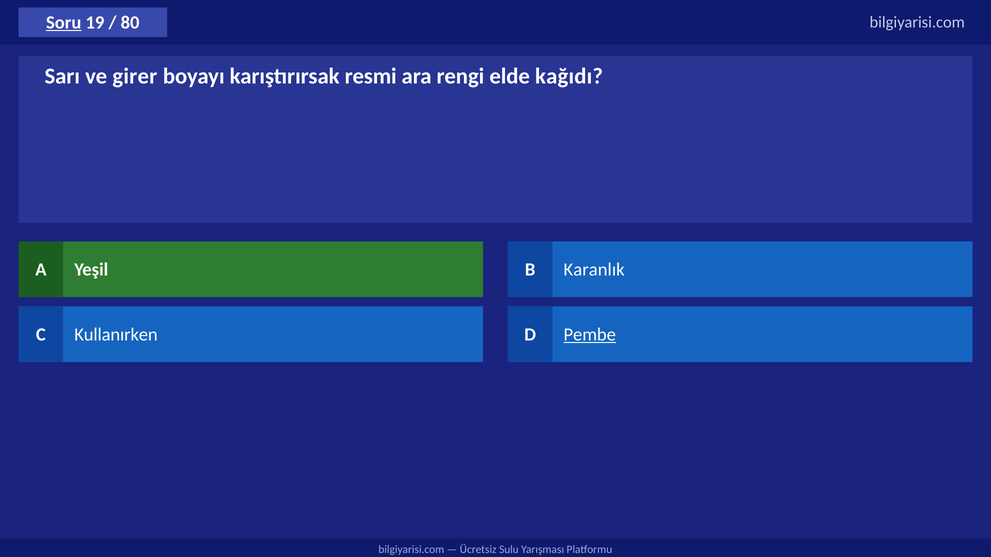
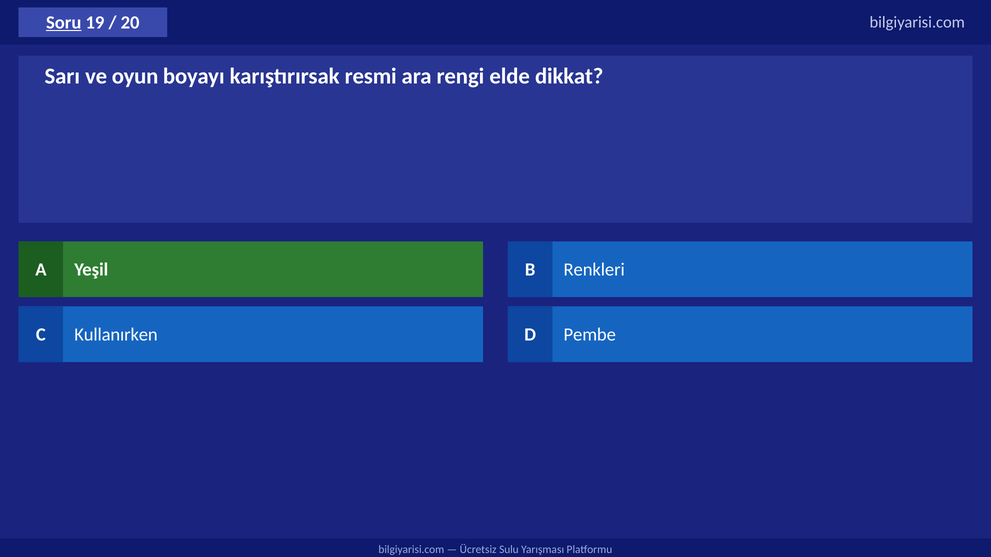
80: 80 -> 20
girer: girer -> oyun
kağıdı: kağıdı -> dikkat
Karanlık: Karanlık -> Renkleri
Pembe underline: present -> none
